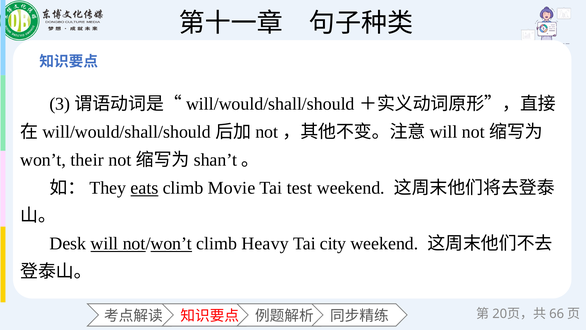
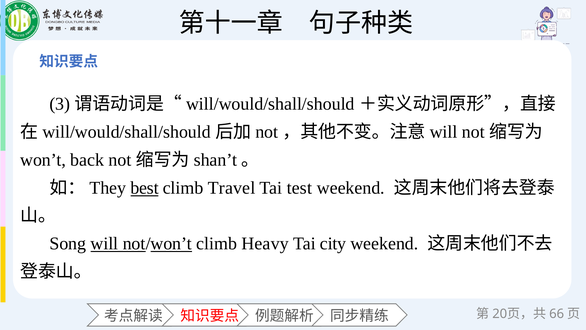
their: their -> back
eats: eats -> best
Movie: Movie -> Travel
Desk: Desk -> Song
